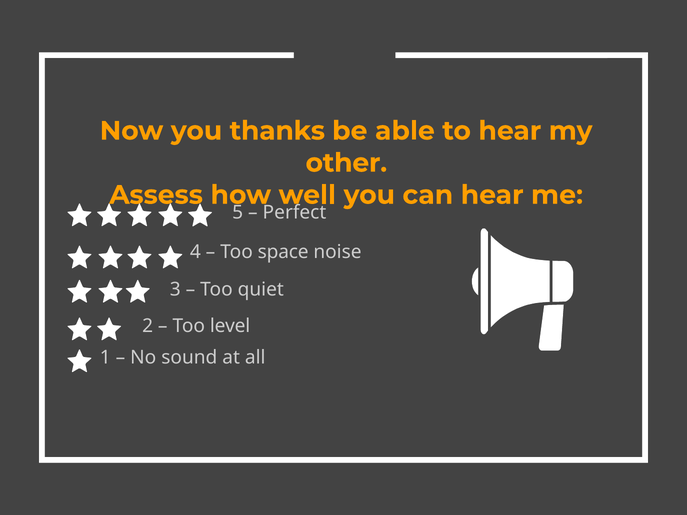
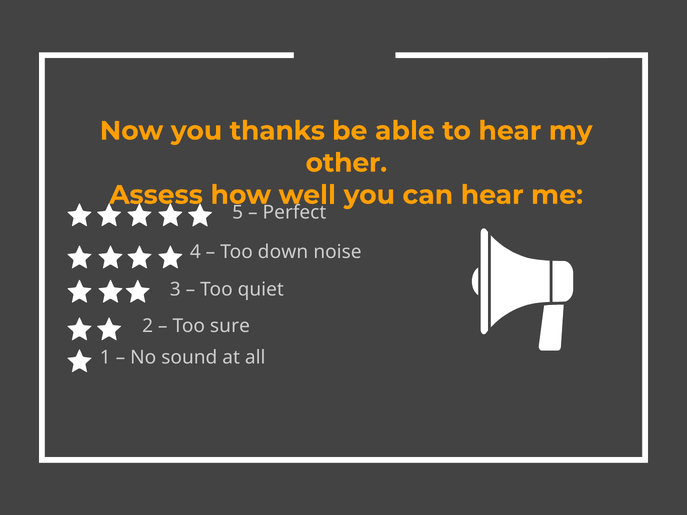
space: space -> down
level: level -> sure
